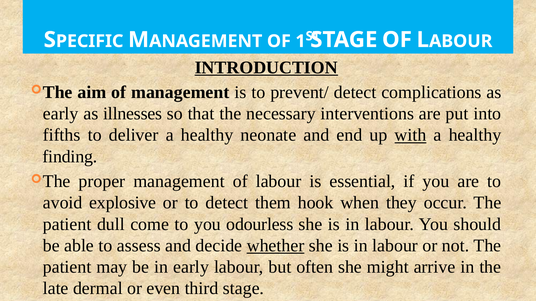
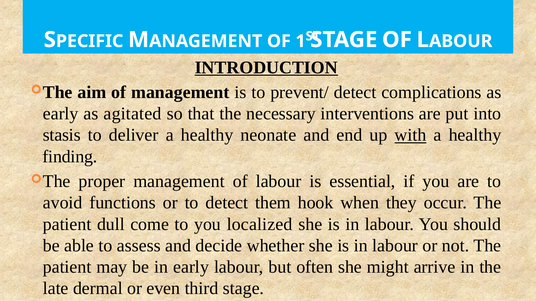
illnesses: illnesses -> agitated
fifths: fifths -> stasis
explosive: explosive -> functions
odourless: odourless -> localized
whether underline: present -> none
